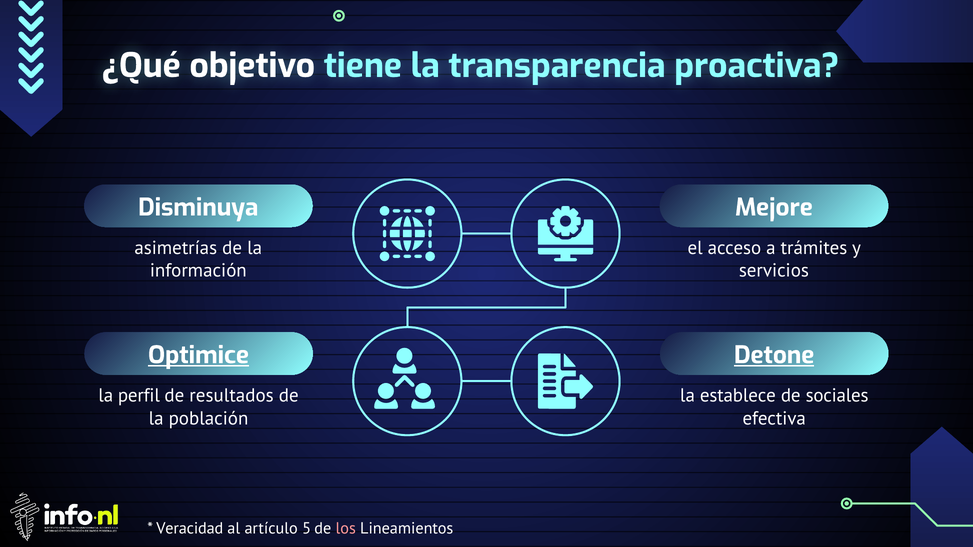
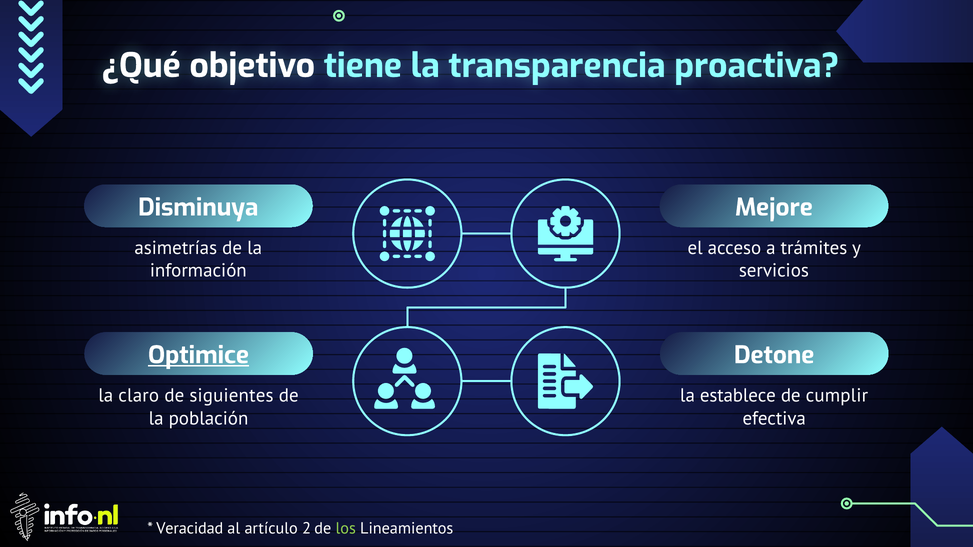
Detone underline: present -> none
perfil: perfil -> claro
resultados: resultados -> siguientes
sociales: sociales -> cumplir
5: 5 -> 2
los colour: pink -> light green
